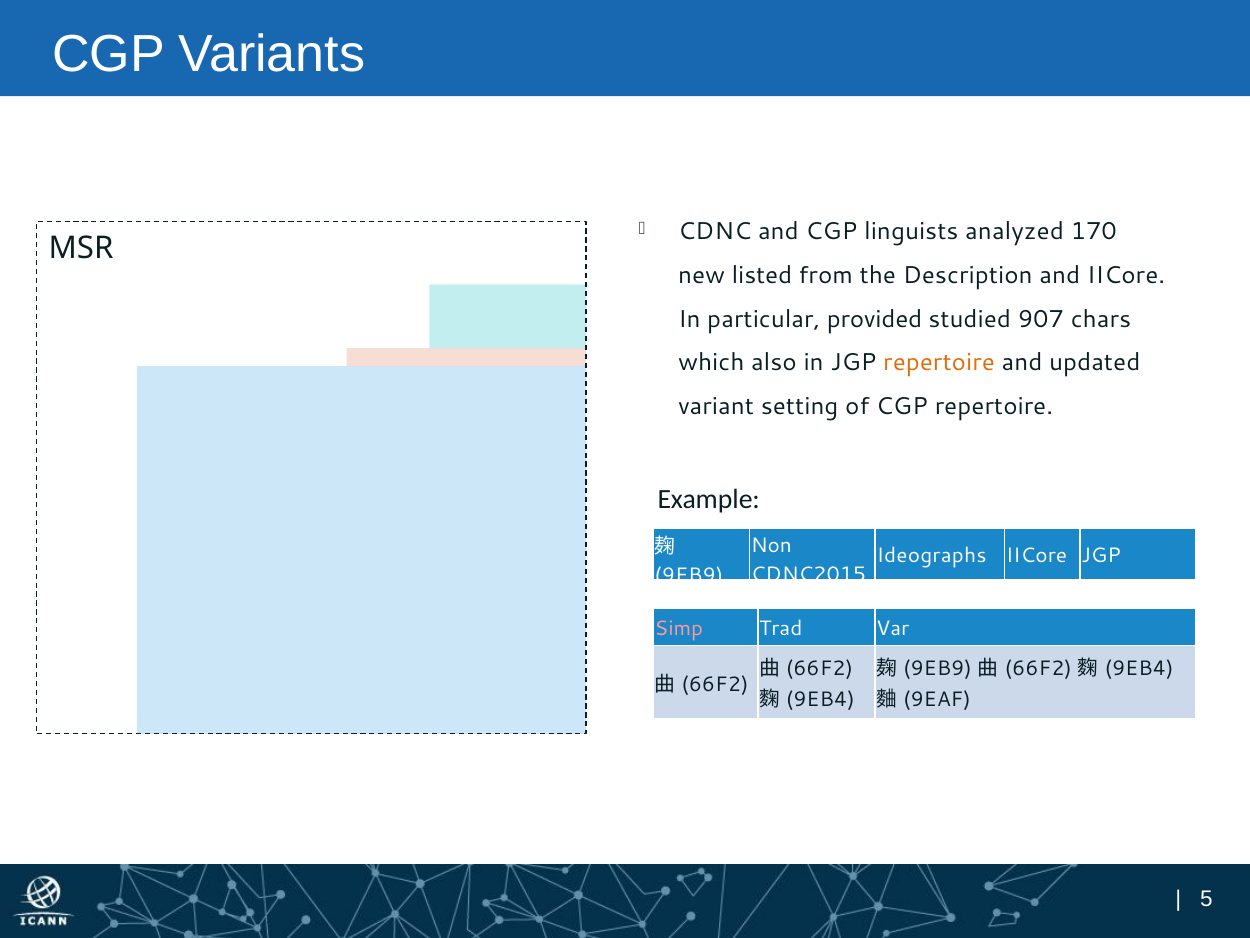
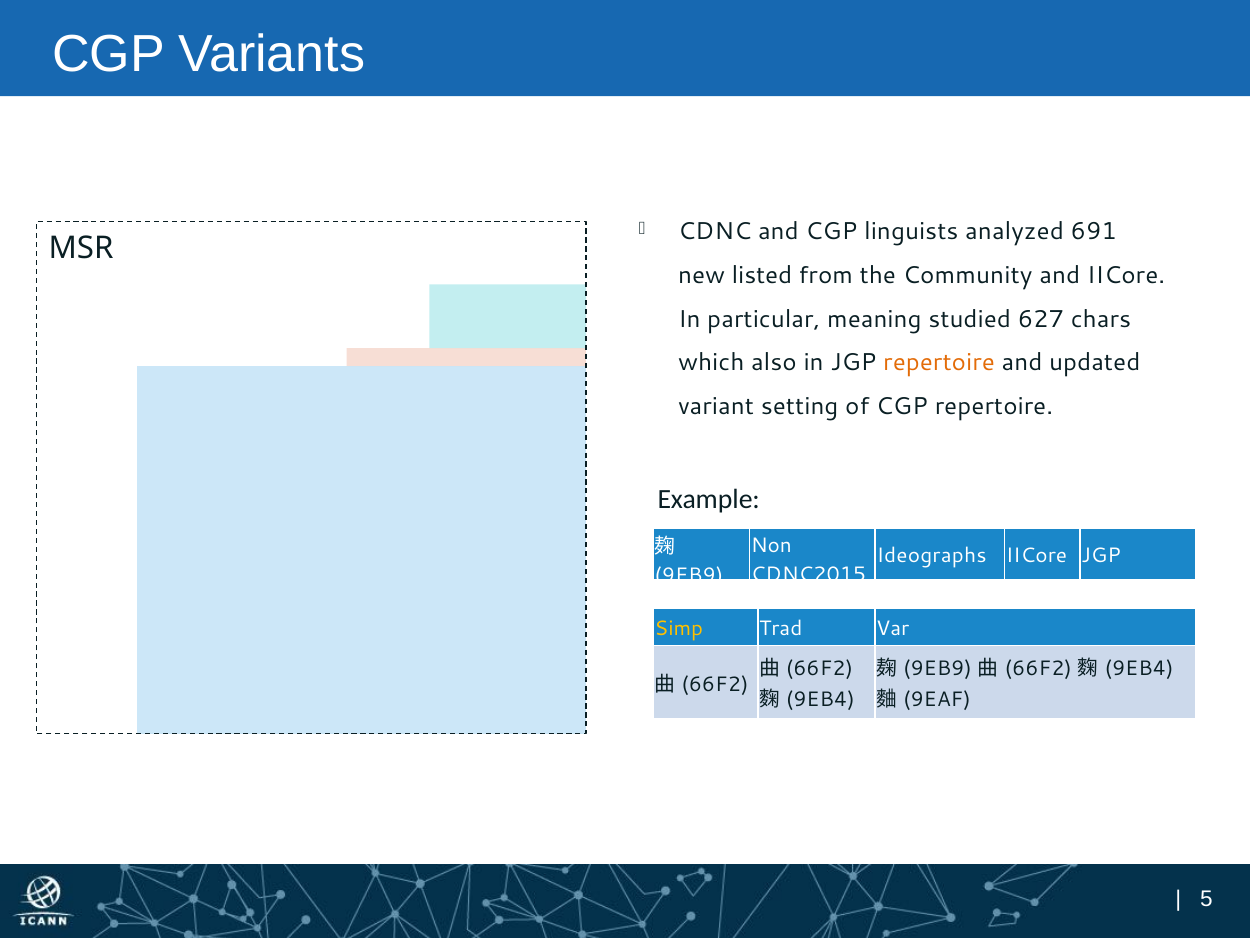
170: 170 -> 691
Description: Description -> Community
provided: provided -> meaning
907: 907 -> 627
Simp colour: pink -> yellow
